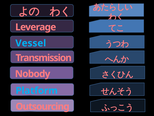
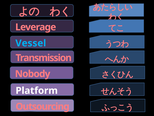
Platform colour: light blue -> white
